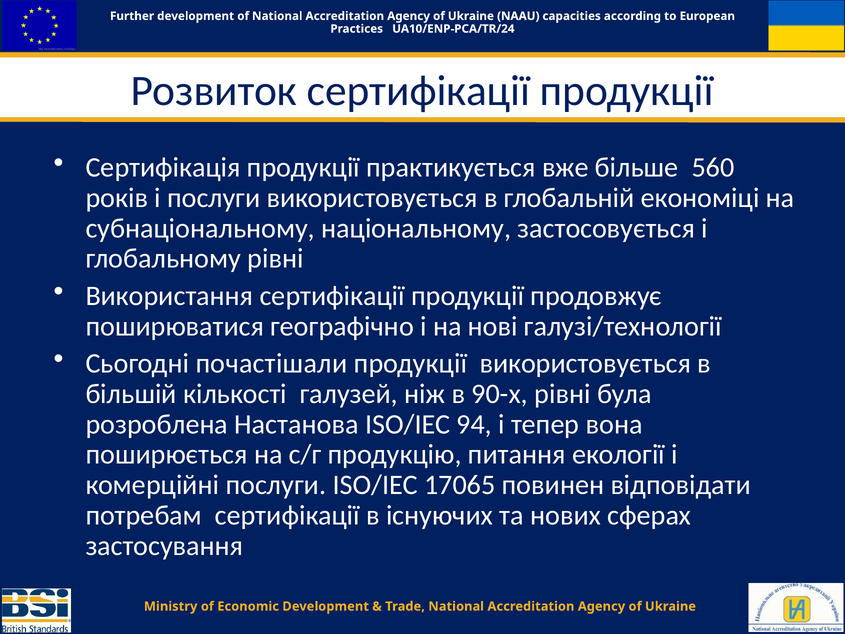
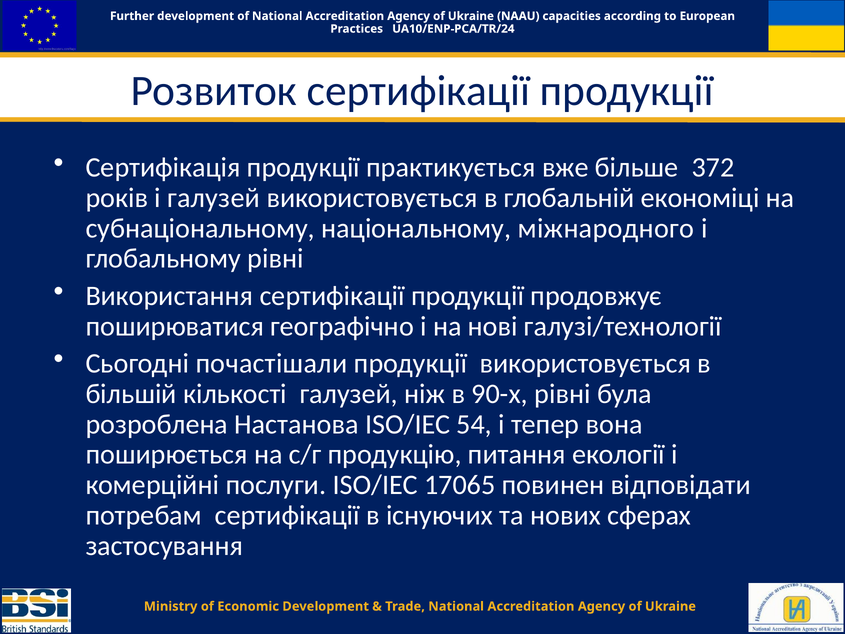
560: 560 -> 372
і послуги: послуги -> галузей
застосовується: застосовується -> міжнародного
94: 94 -> 54
